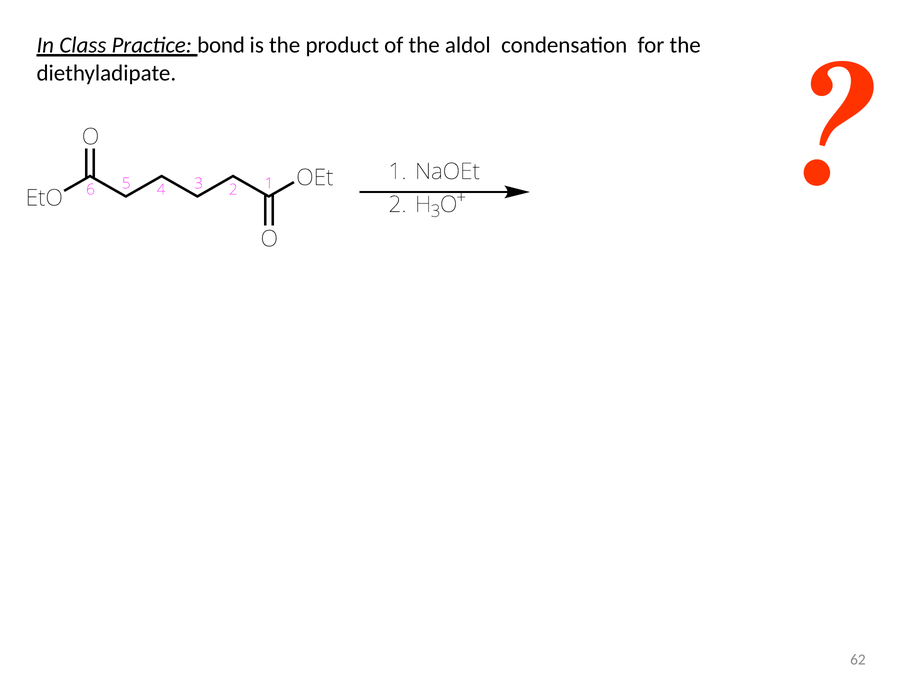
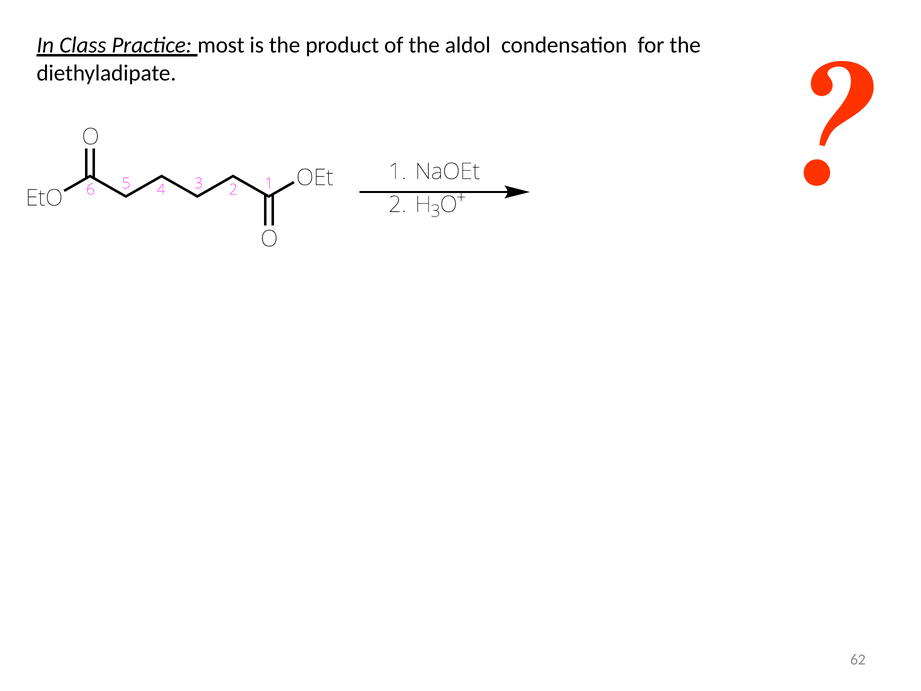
bond: bond -> most
